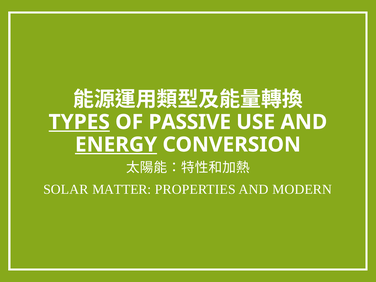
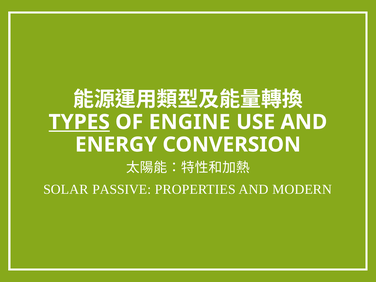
PASSIVE: PASSIVE -> ENGINE
ENERGY underline: present -> none
MATTER: MATTER -> PASSIVE
